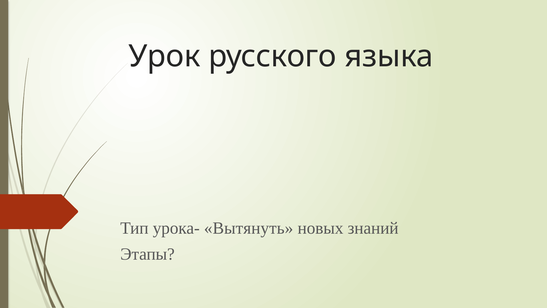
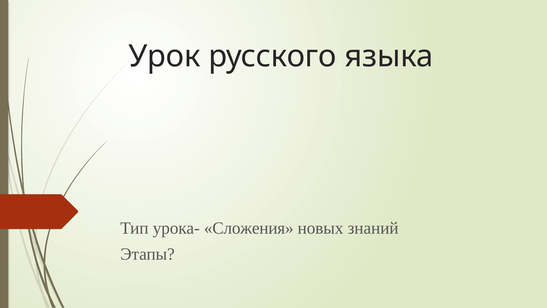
Вытянуть: Вытянуть -> Сложения
